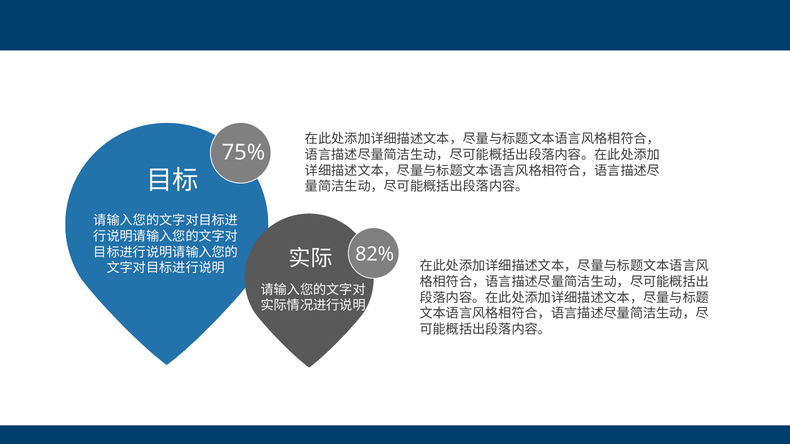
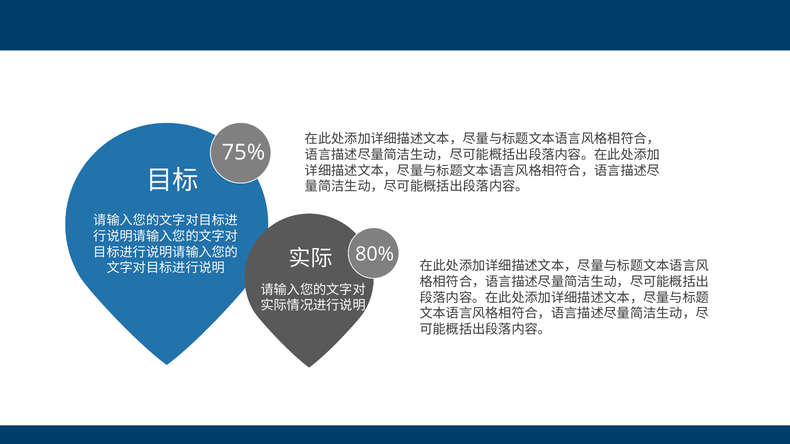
82%: 82% -> 80%
